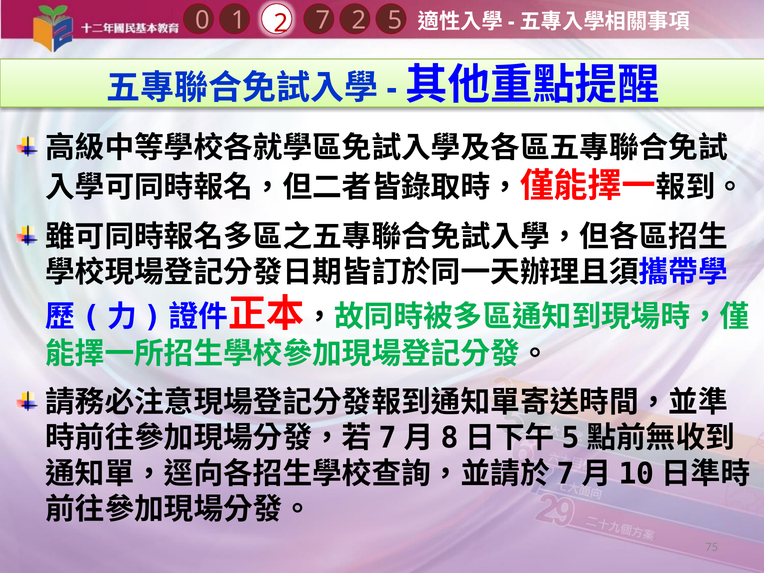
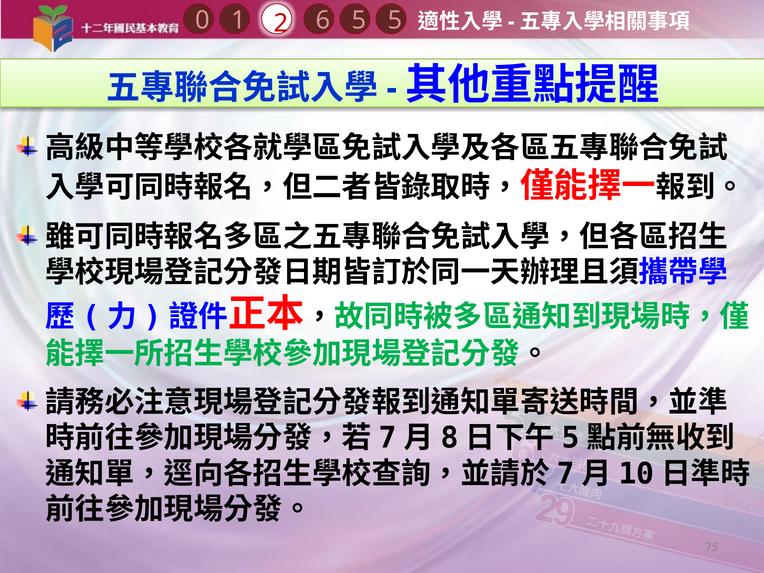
1 2: 2 -> 5
7: 7 -> 6
